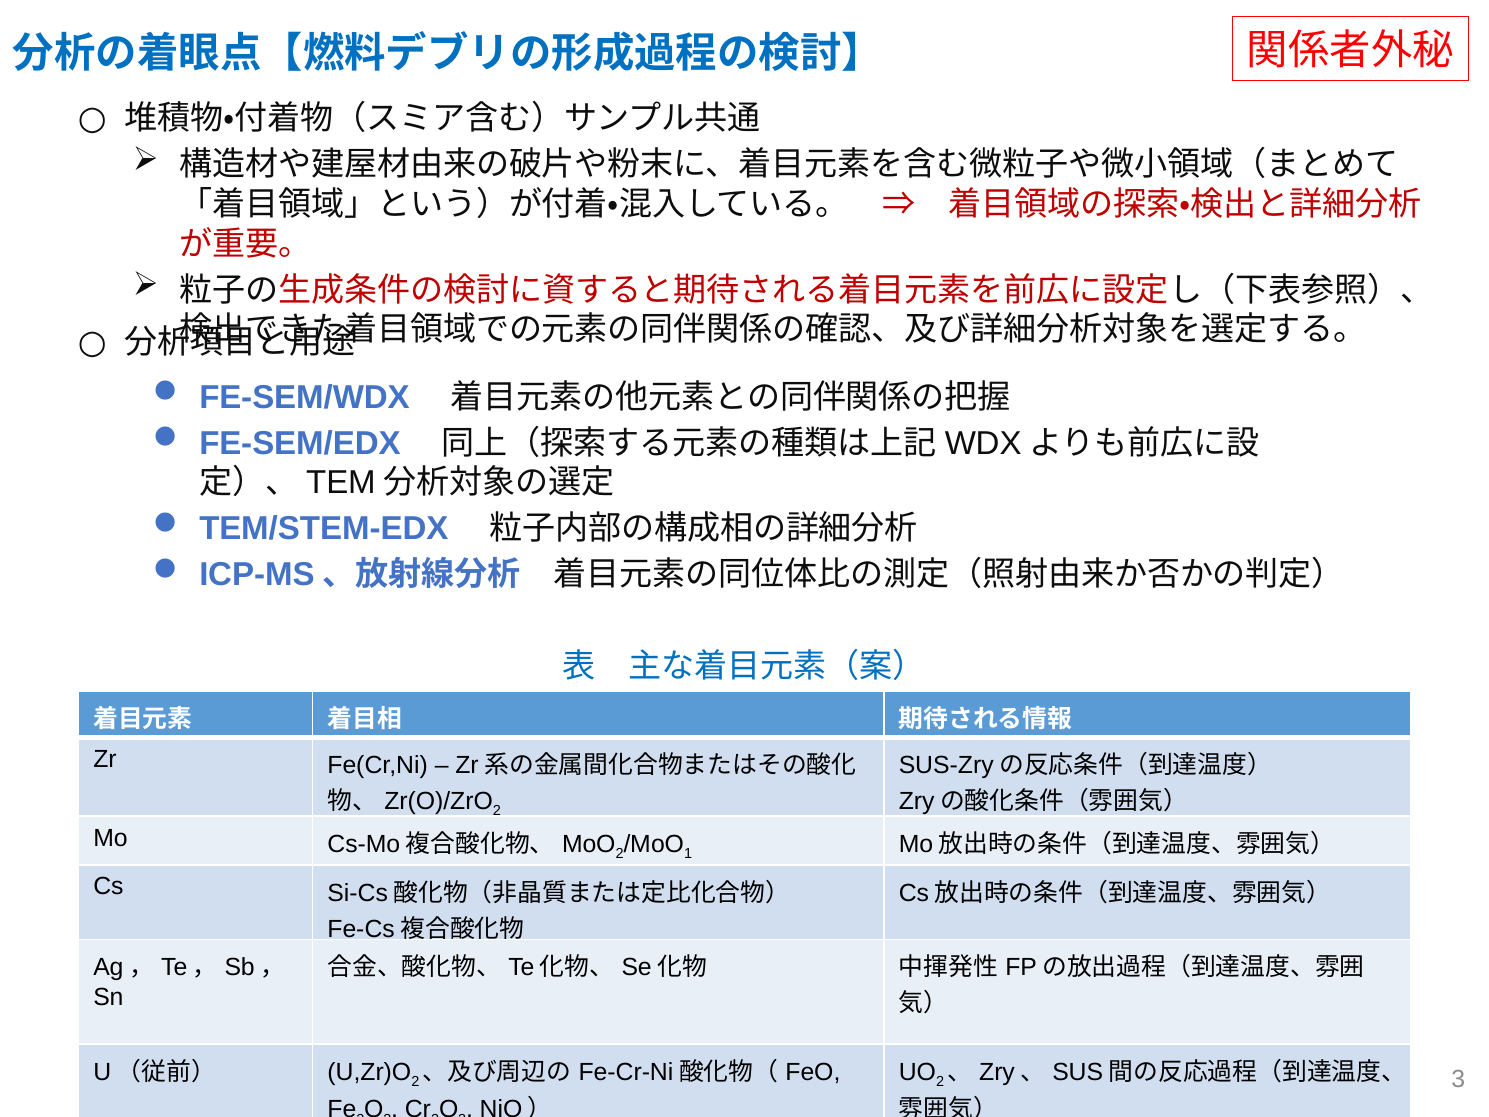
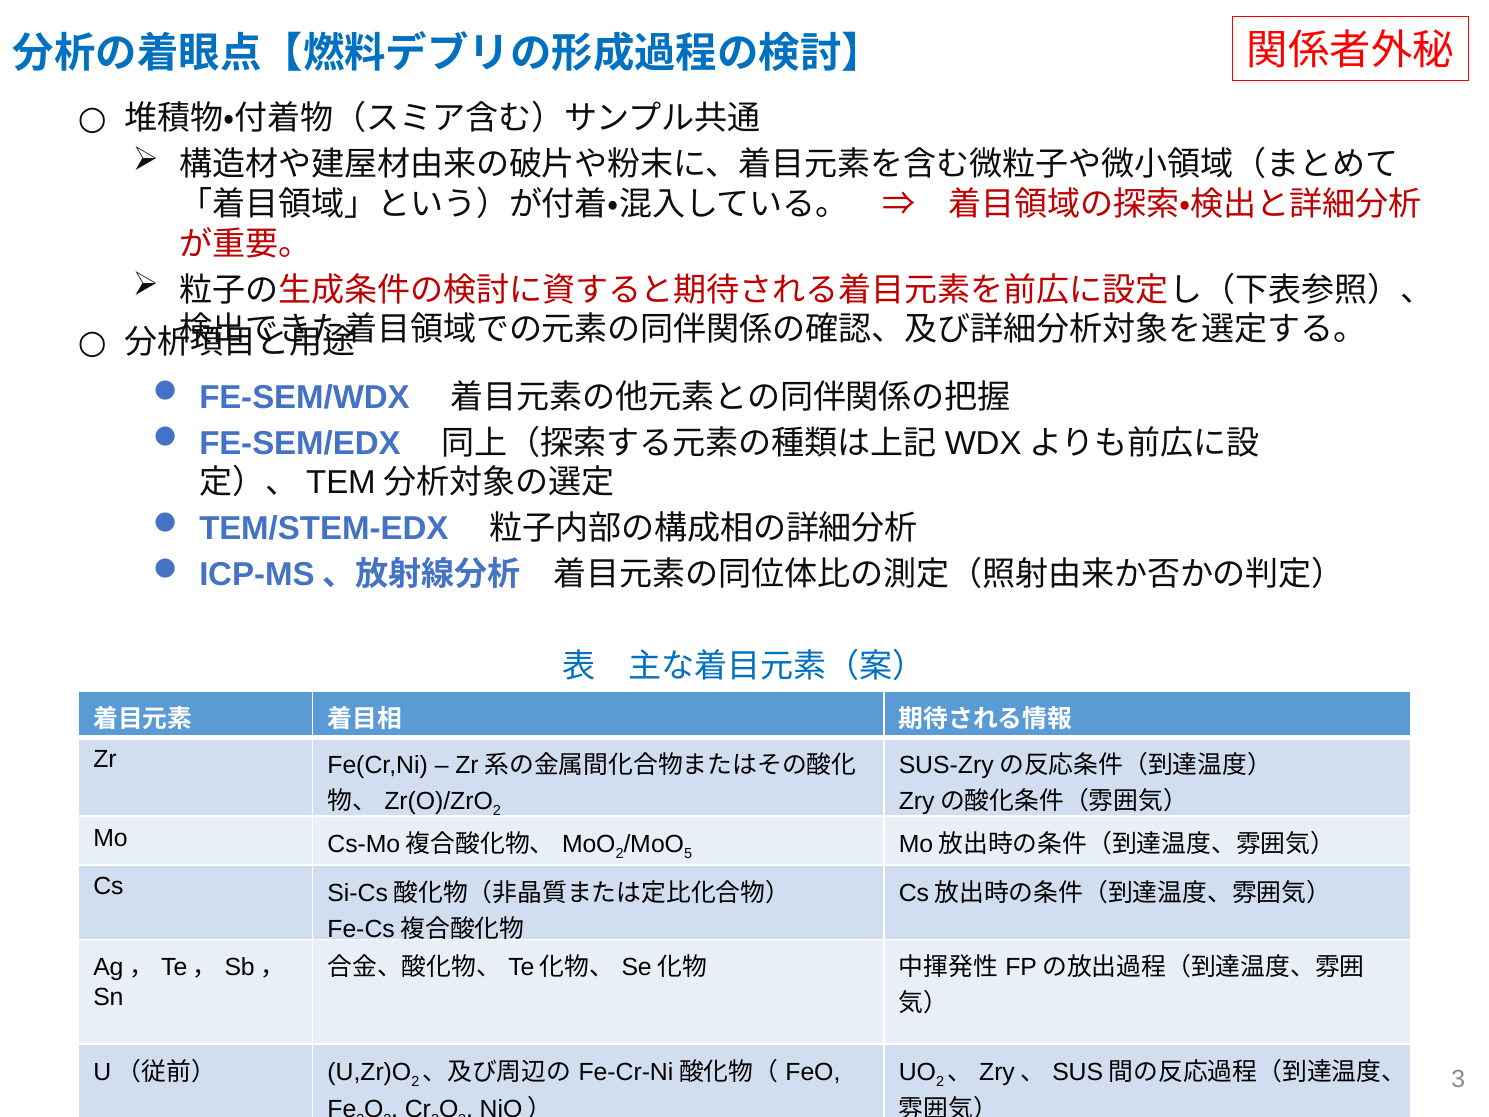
1: 1 -> 5
